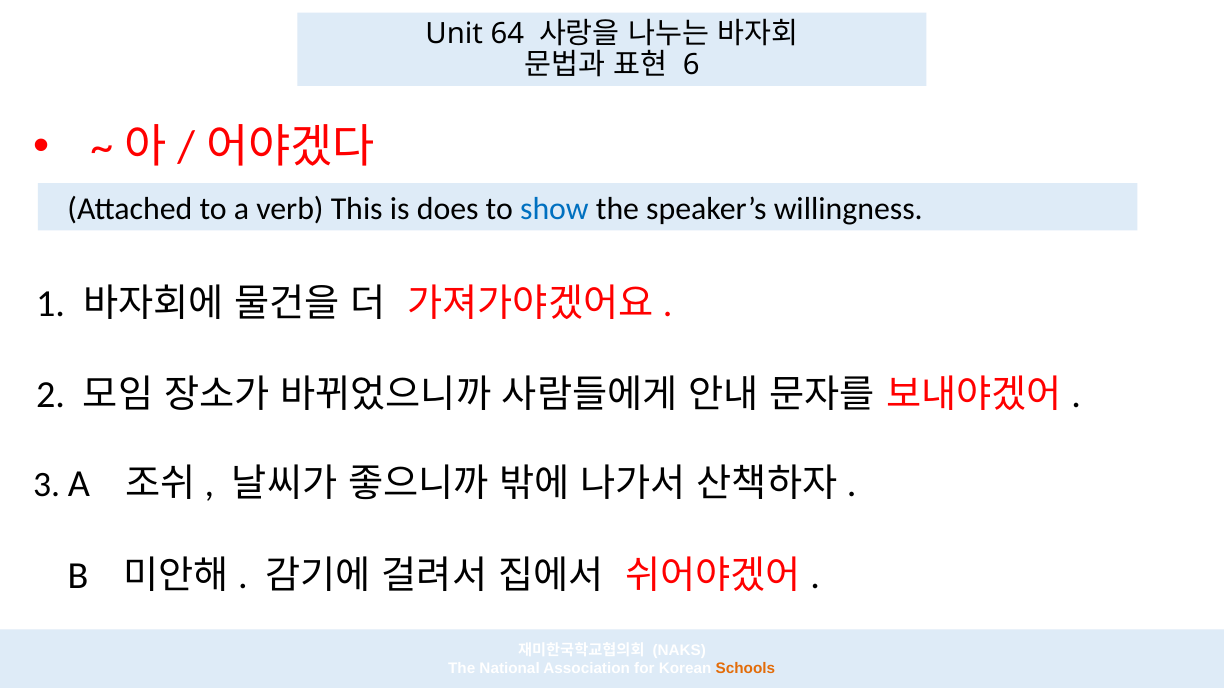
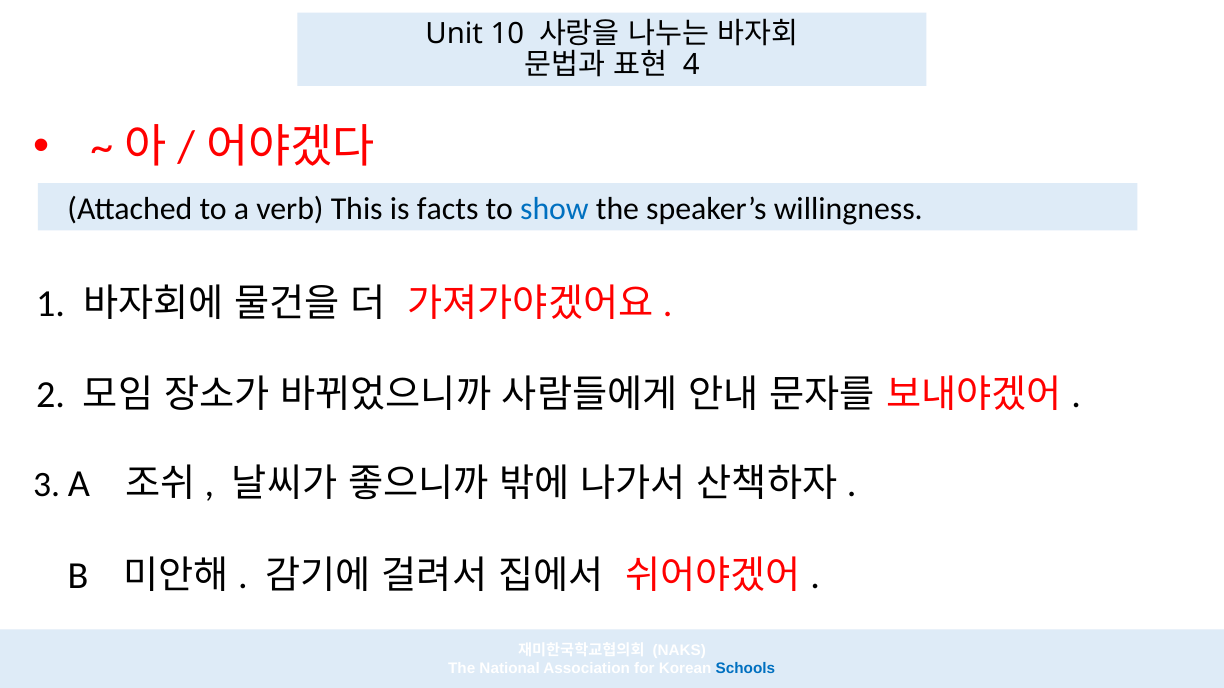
64: 64 -> 10
6: 6 -> 4
does: does -> facts
Schools colour: orange -> blue
